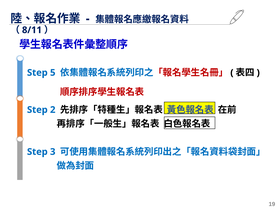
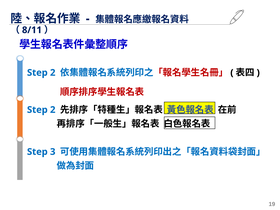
5 at (53, 73): 5 -> 2
